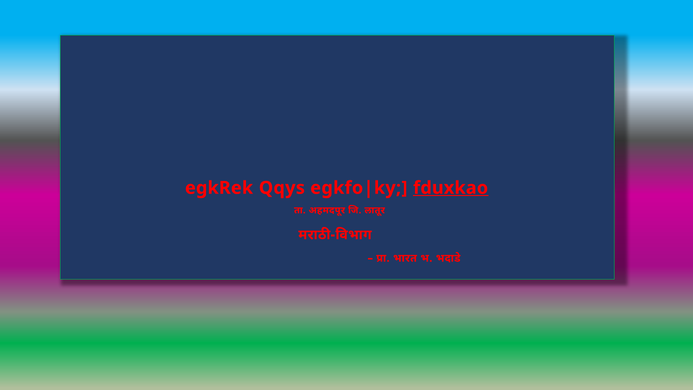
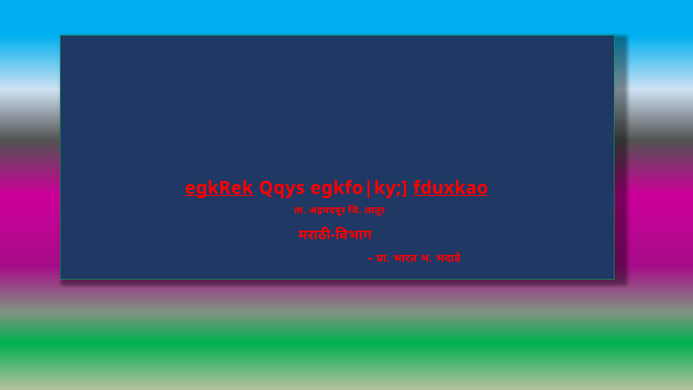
egkRek underline: none -> present
